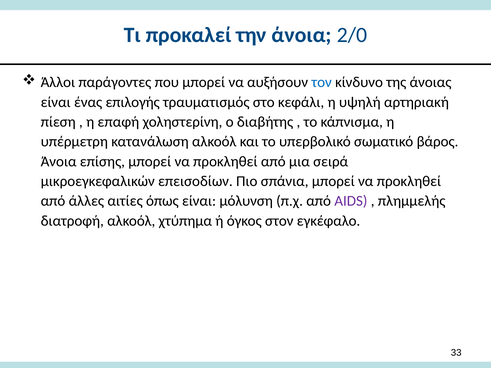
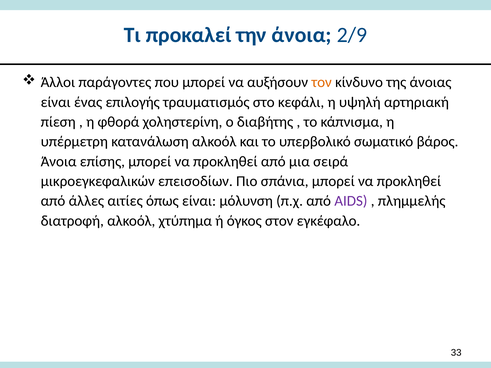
2/0: 2/0 -> 2/9
τον colour: blue -> orange
επαφή: επαφή -> φθορά
